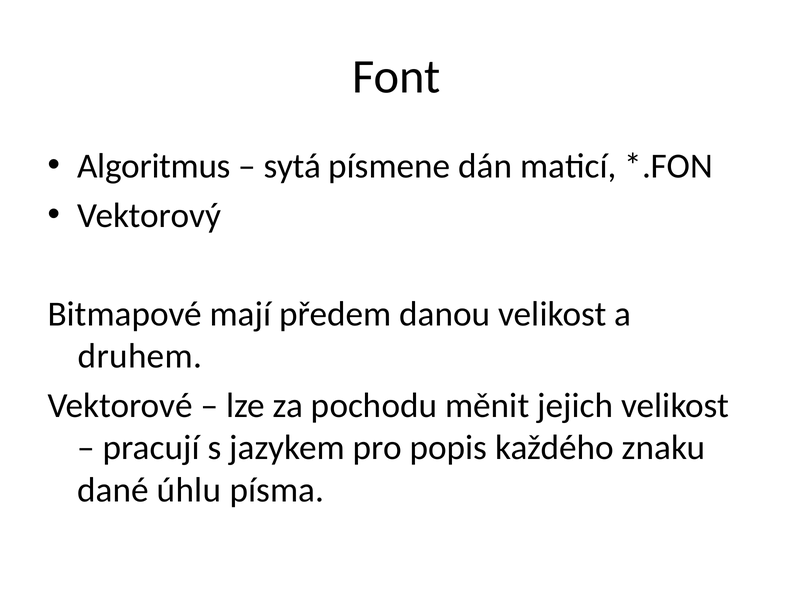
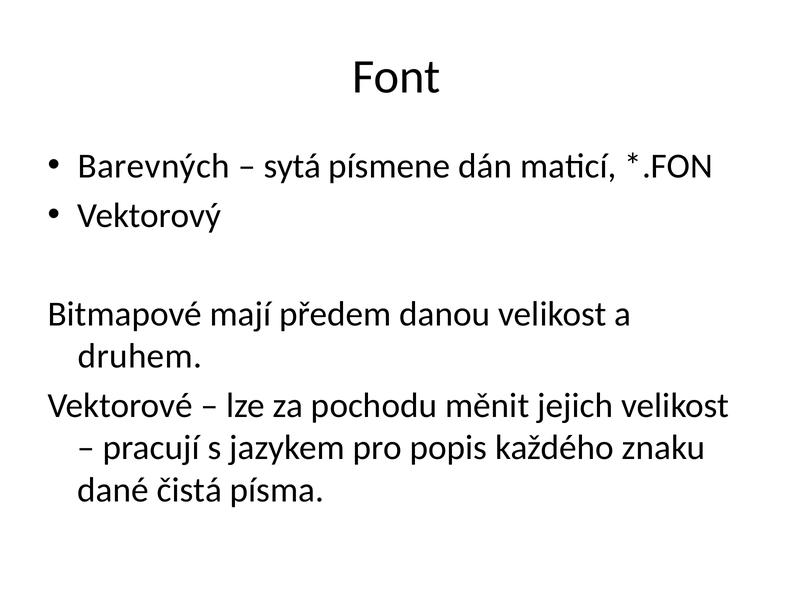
Algoritmus: Algoritmus -> Barevných
úhlu: úhlu -> čistá
